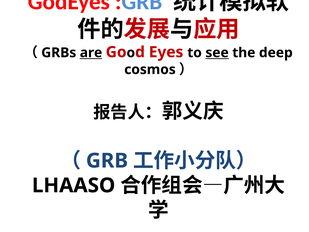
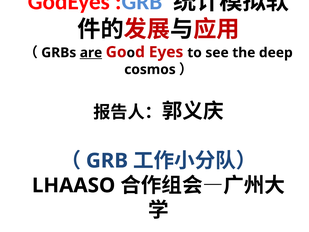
see underline: present -> none
